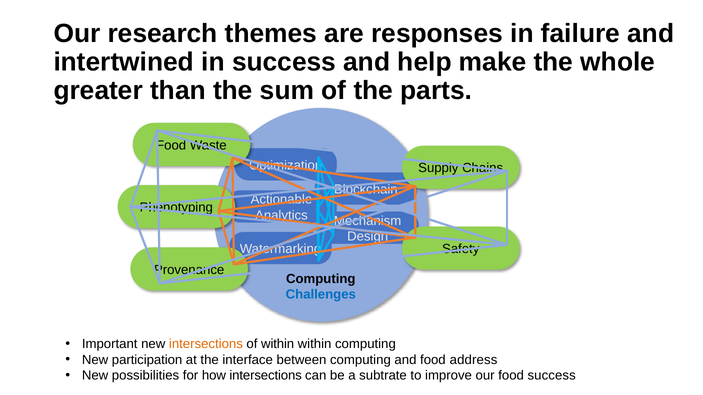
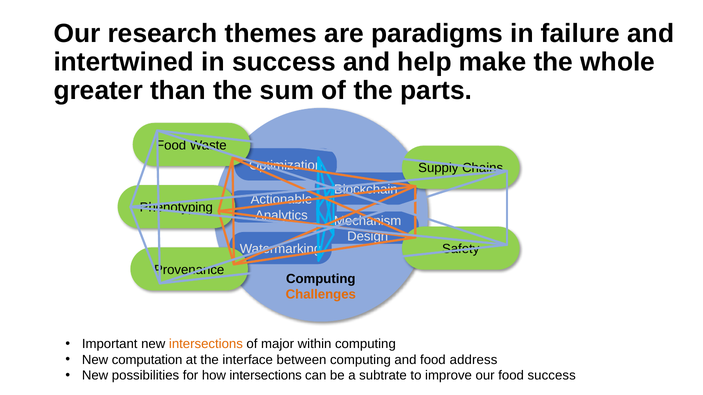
responses: responses -> paradigms
Challenges colour: blue -> orange
of within: within -> major
participation: participation -> computation
